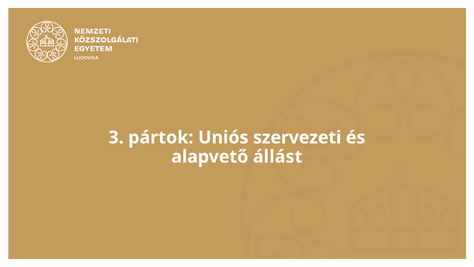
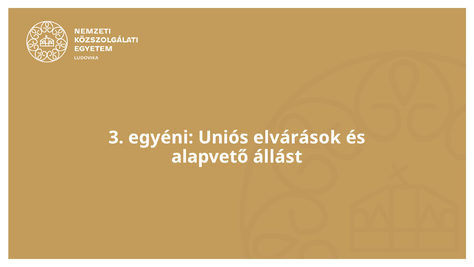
pártok: pártok -> egyéni
szervezeti: szervezeti -> elvárások
